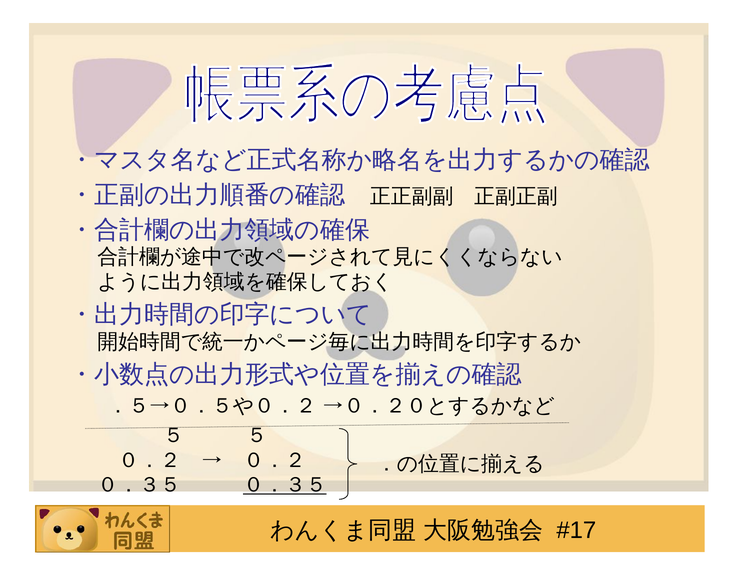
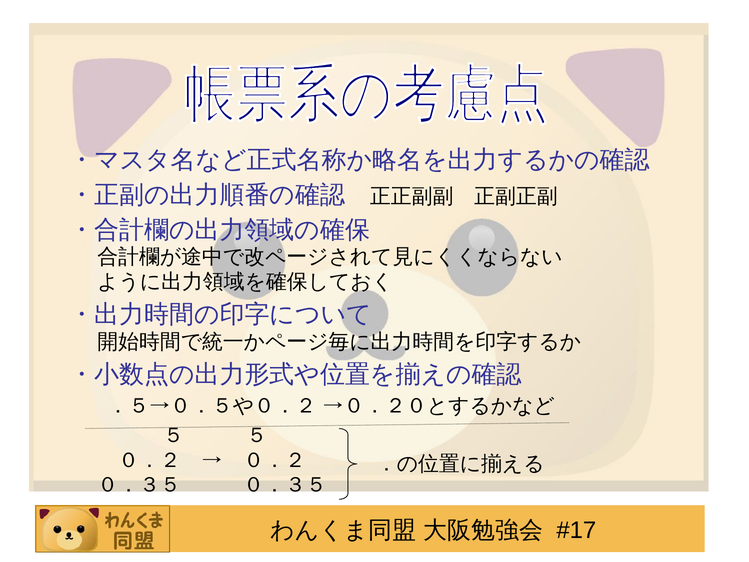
０．３５ at (285, 485) underline: present -> none
